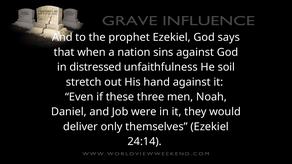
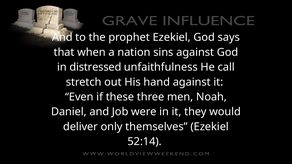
soil: soil -> call
24:14: 24:14 -> 52:14
